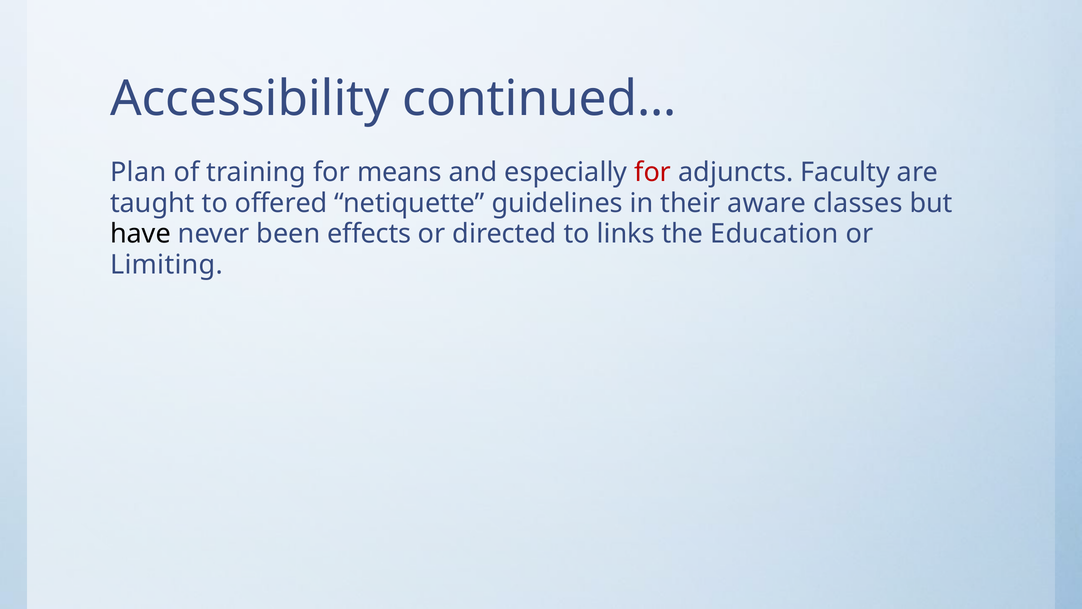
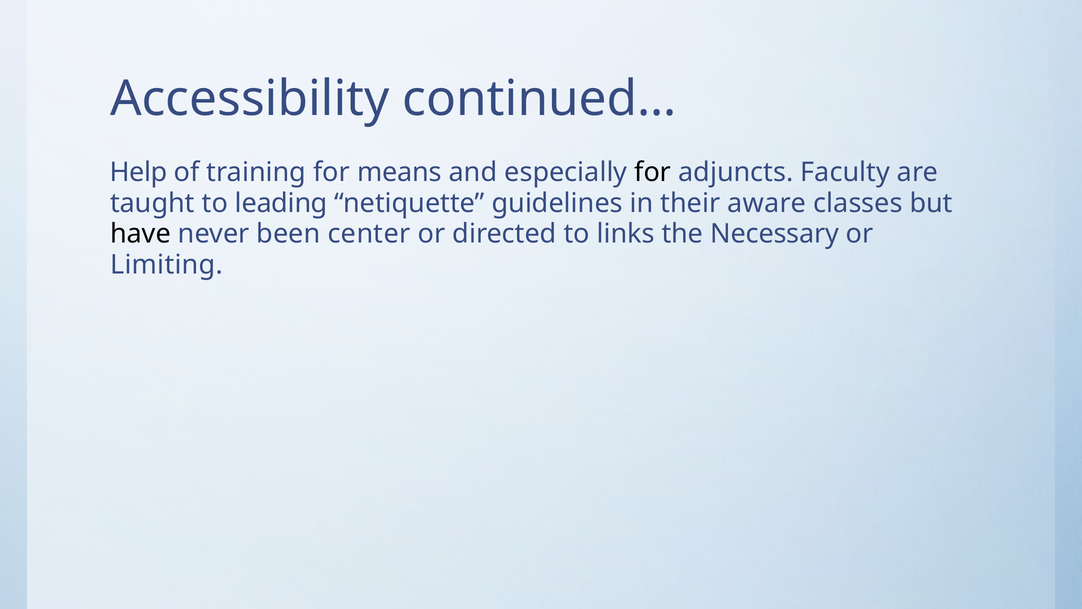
Plan: Plan -> Help
for at (653, 172) colour: red -> black
offered: offered -> leading
effects: effects -> center
Education: Education -> Necessary
